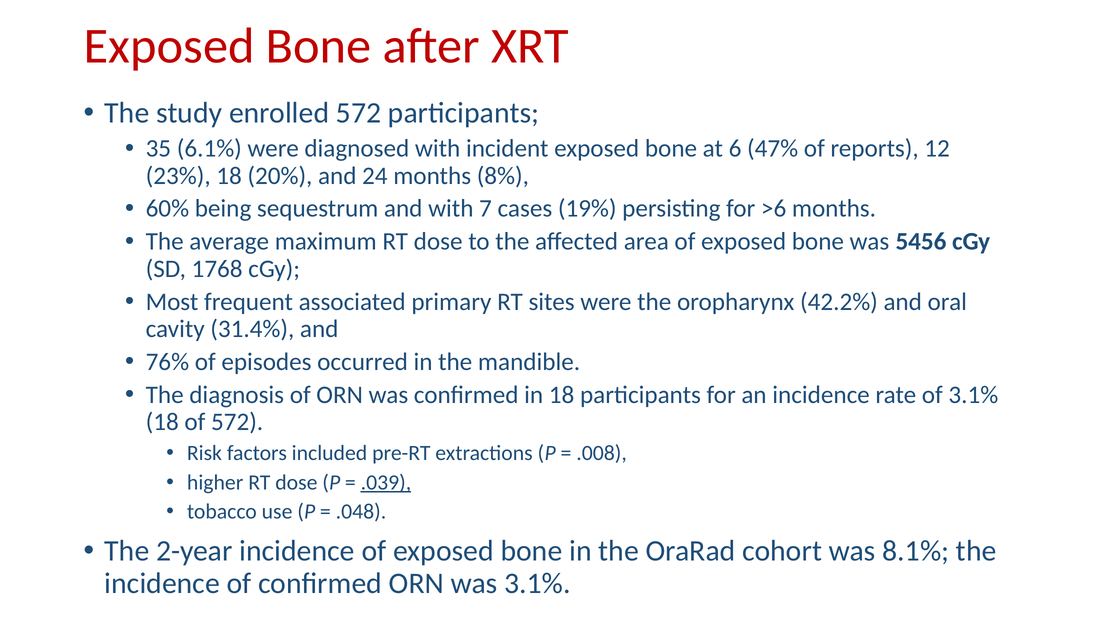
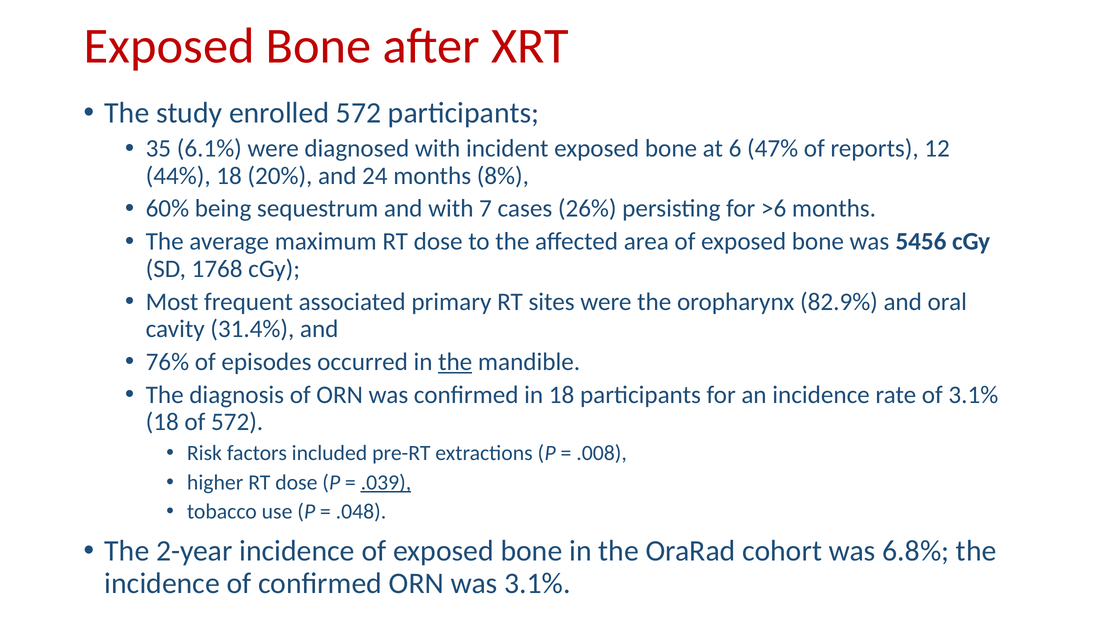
23%: 23% -> 44%
19%: 19% -> 26%
42.2%: 42.2% -> 82.9%
the at (455, 362) underline: none -> present
8.1%: 8.1% -> 6.8%
